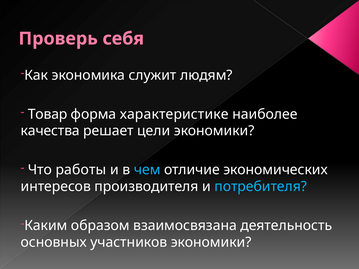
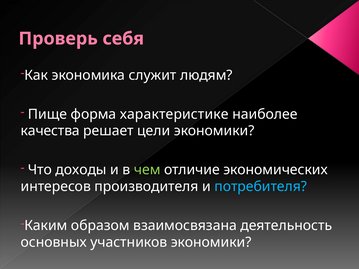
Товар: Товар -> Пище
работы: работы -> доходы
чем colour: light blue -> light green
